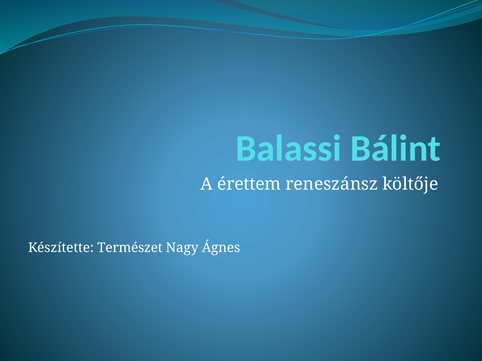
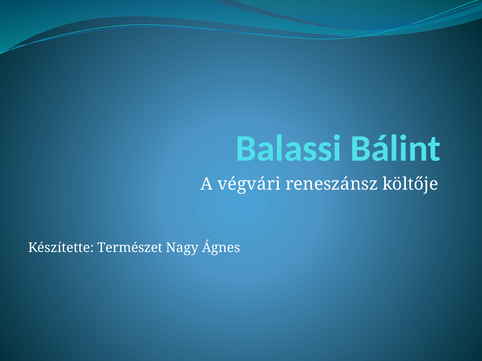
érettem: érettem -> végvári
